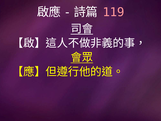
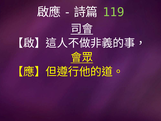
119 colour: pink -> light green
